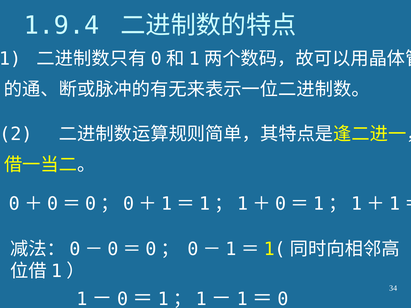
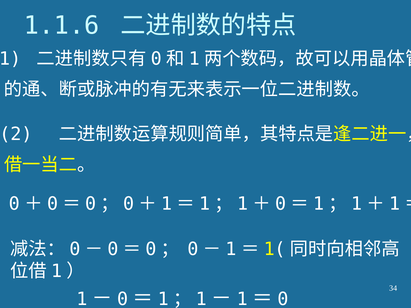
1.9.4: 1.9.4 -> 1.1.6
